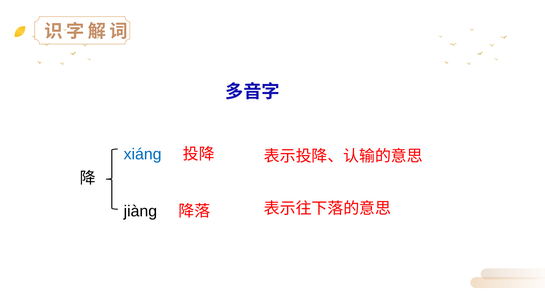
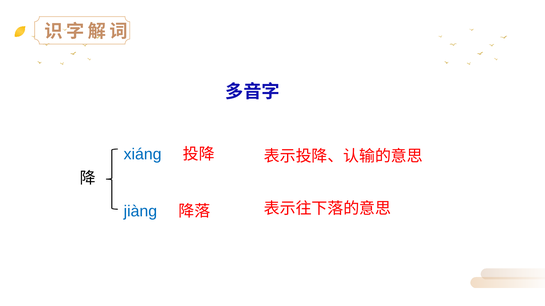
jiàng colour: black -> blue
